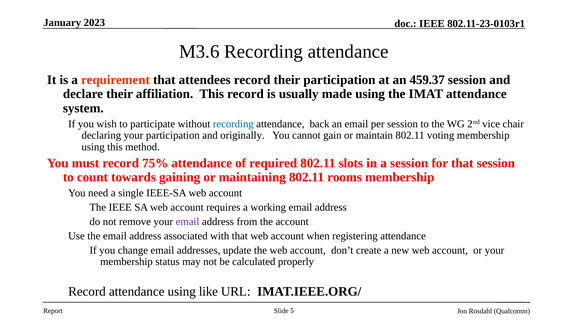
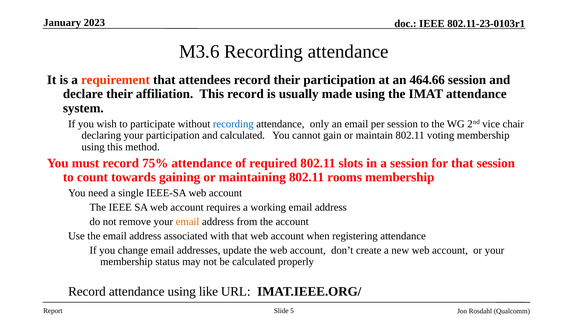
459.37: 459.37 -> 464.66
back: back -> only
and originally: originally -> calculated
email at (188, 221) colour: purple -> orange
